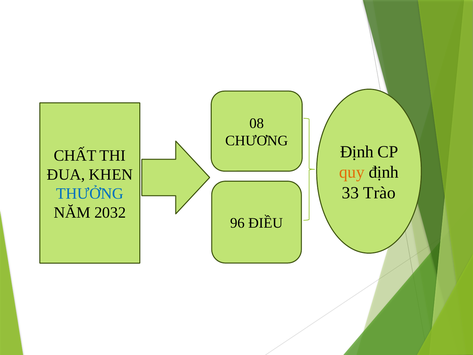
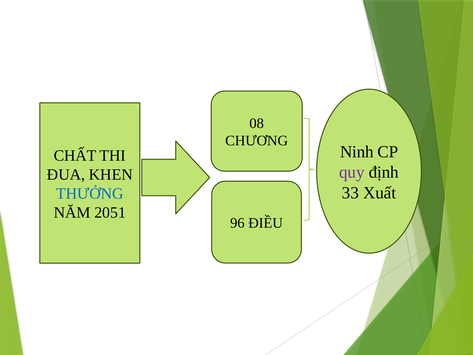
Định at (357, 152): Định -> Ninh
quy colour: orange -> purple
Trào: Trào -> Xuất
2032: 2032 -> 2051
